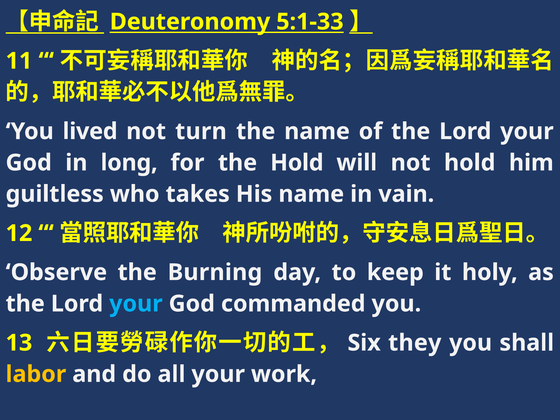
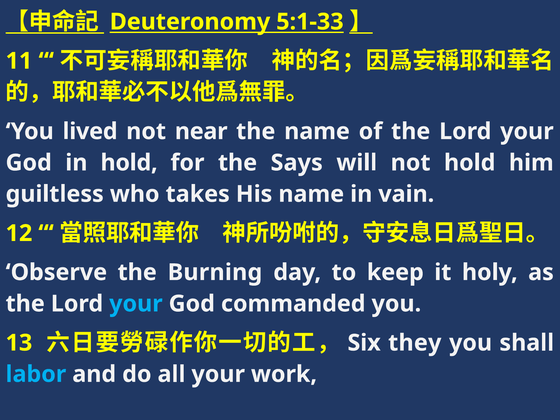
turn: turn -> near
in long: long -> hold
the Hold: Hold -> Says
labor colour: yellow -> light blue
